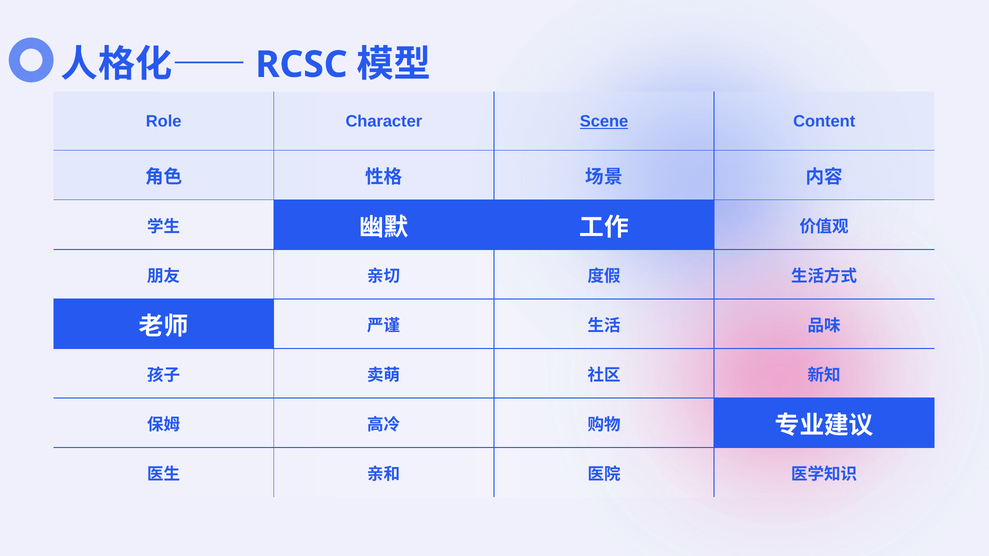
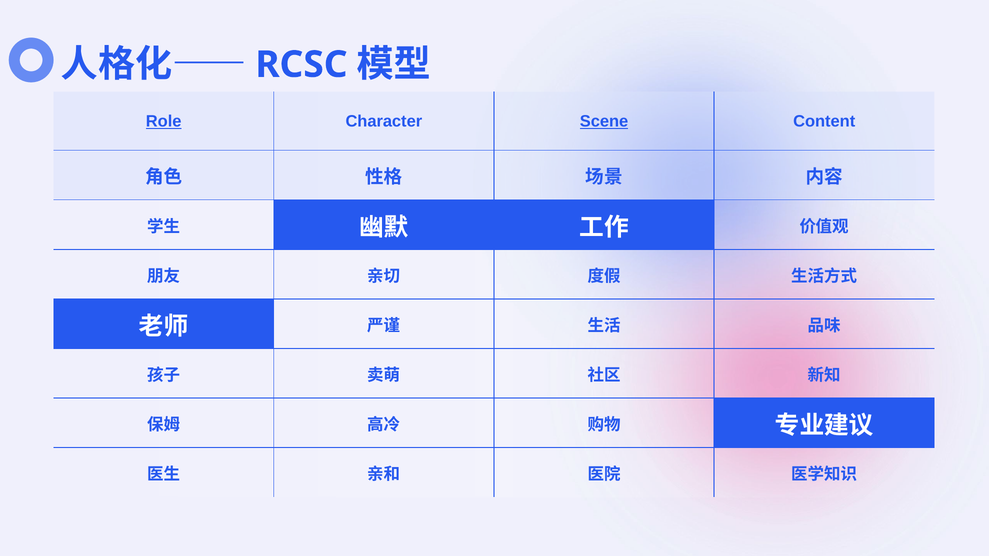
Role underline: none -> present
